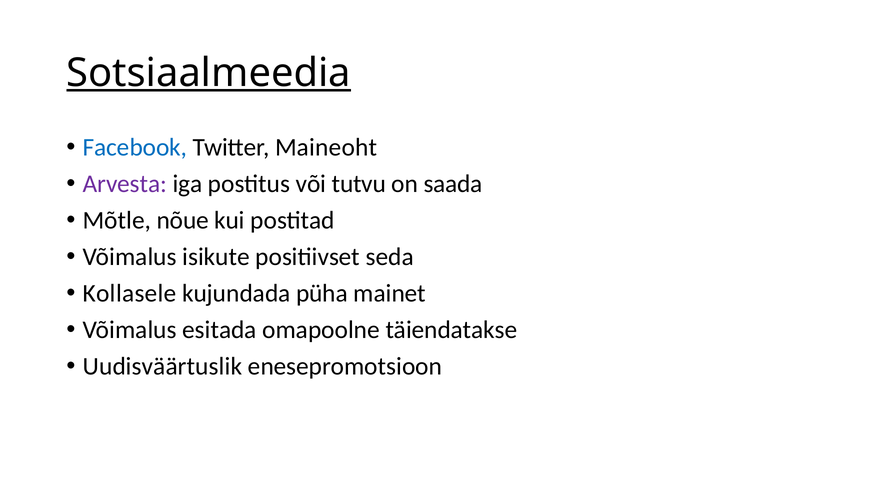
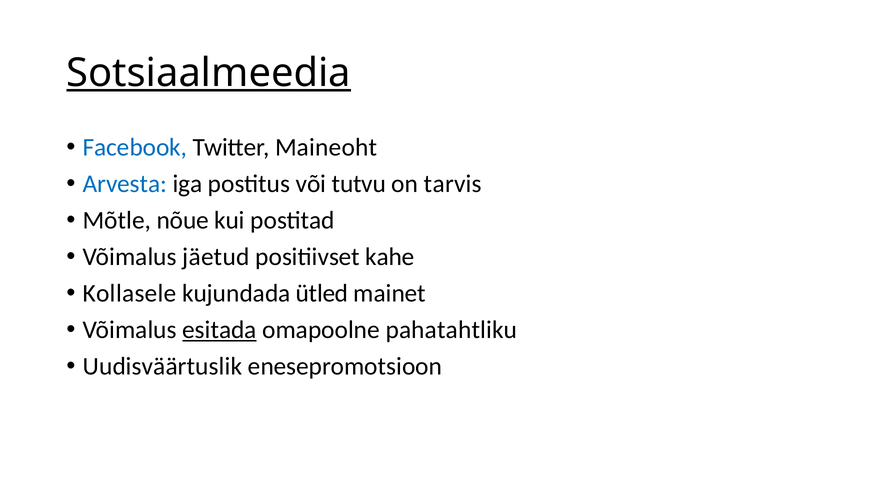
Arvesta colour: purple -> blue
saada: saada -> tarvis
isikute: isikute -> jäetud
seda: seda -> kahe
püha: püha -> ütled
esitada underline: none -> present
täiendatakse: täiendatakse -> pahatahtliku
